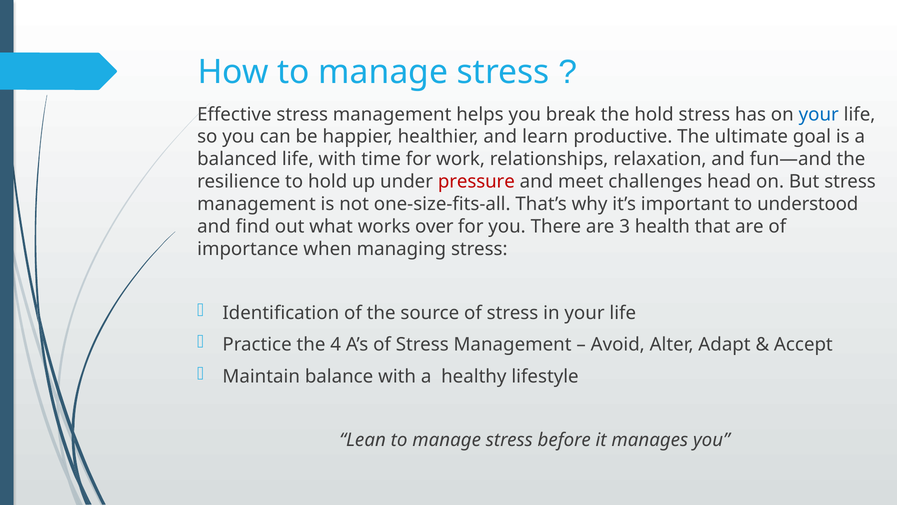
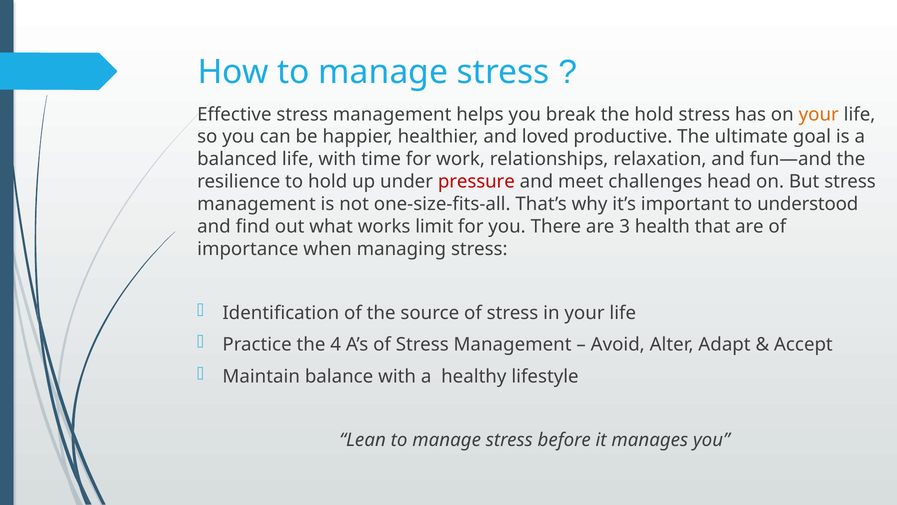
your at (819, 114) colour: blue -> orange
learn: learn -> loved
over: over -> limit
